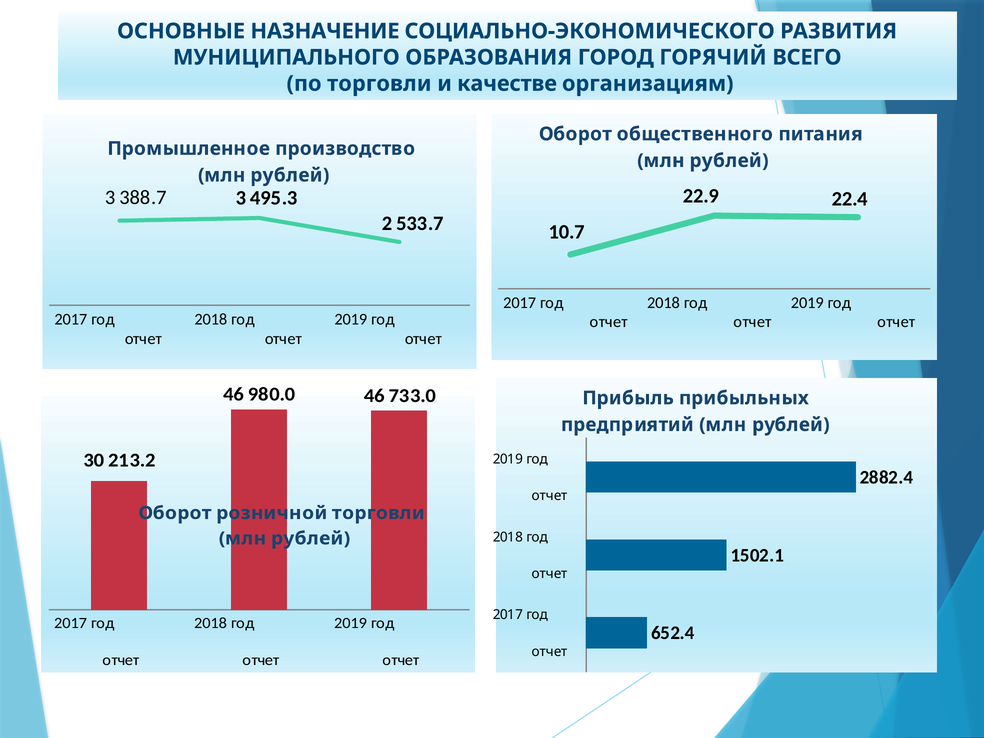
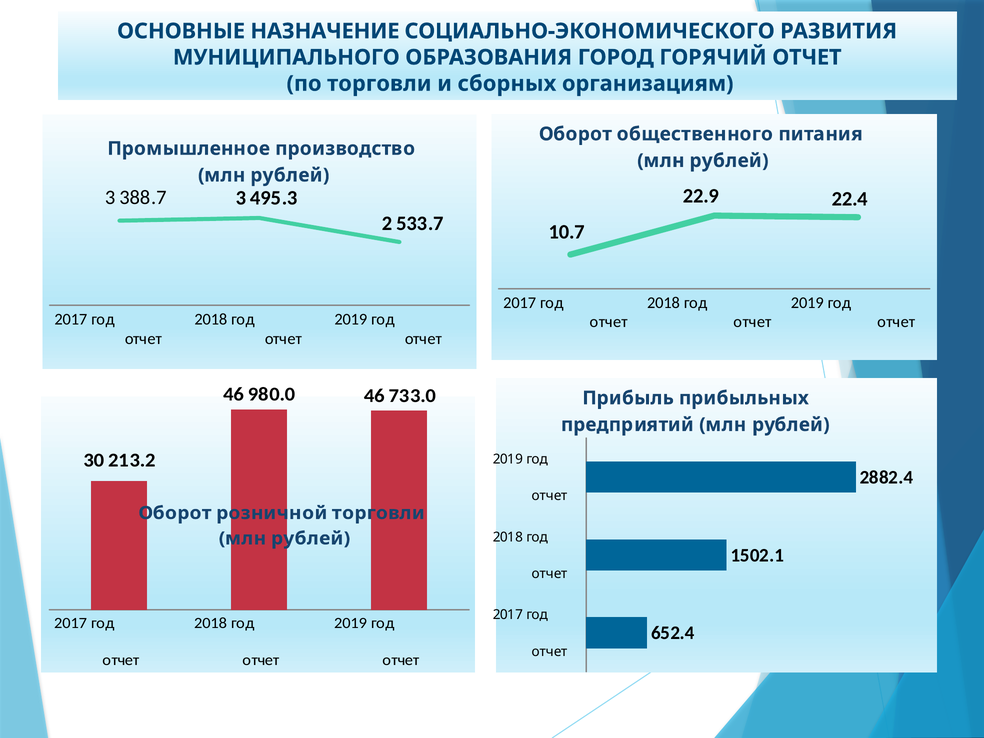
ГОРЯЧИЙ ВСЕГО: ВСЕГО -> ОТЧЕТ
качестве: качестве -> сборных
